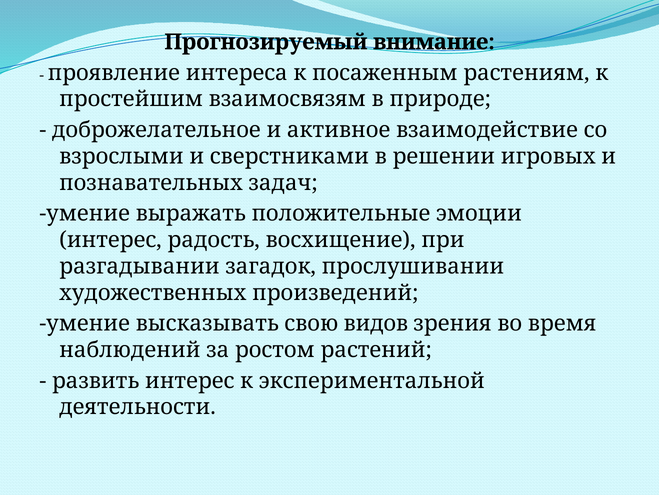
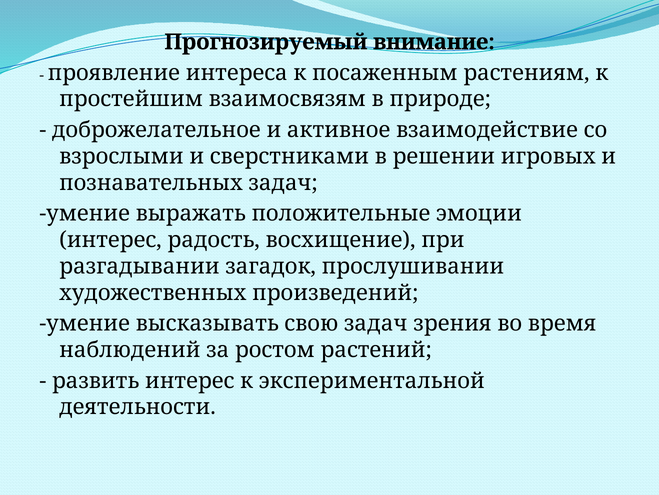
свою видов: видов -> задач
